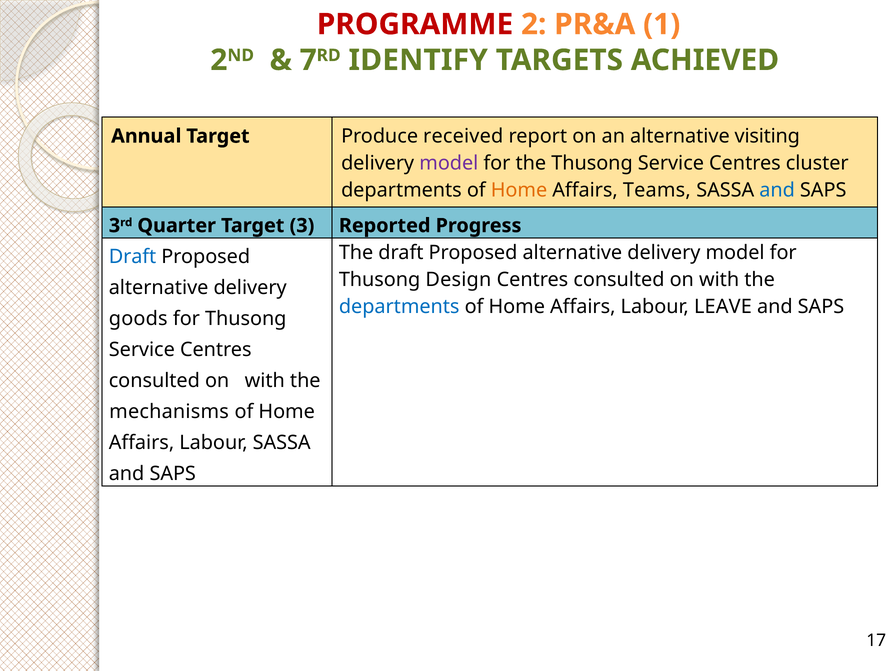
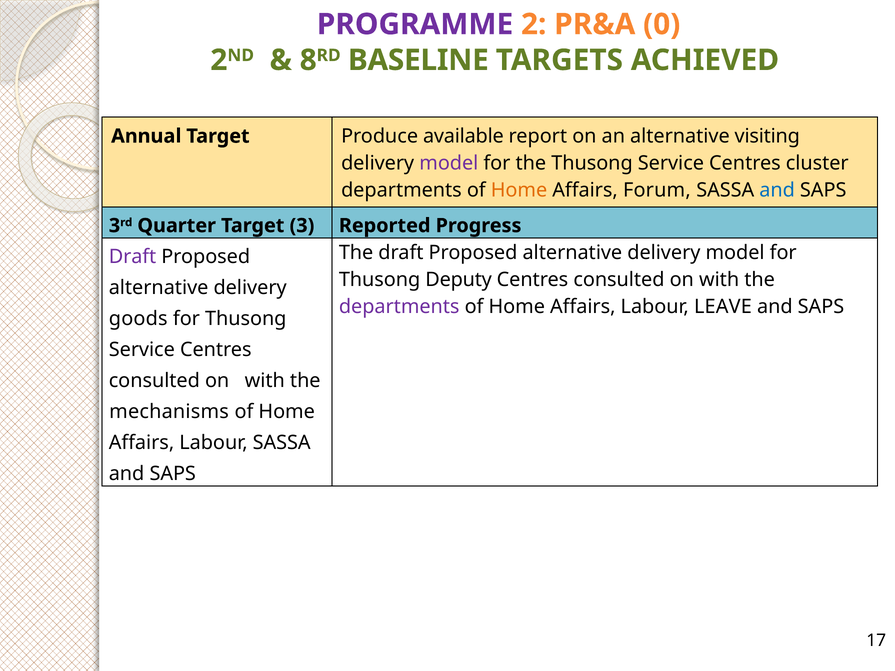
PROGRAMME colour: red -> purple
1: 1 -> 0
7: 7 -> 8
IDENTIFY: IDENTIFY -> BASELINE
received: received -> available
Teams: Teams -> Forum
Draft at (133, 257) colour: blue -> purple
Design: Design -> Deputy
departments at (399, 307) colour: blue -> purple
